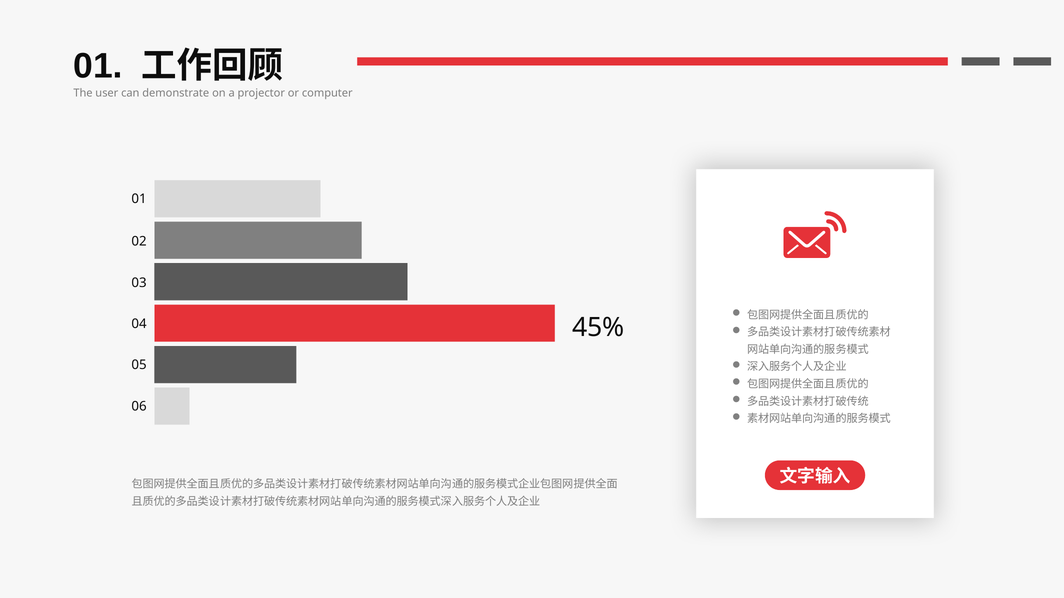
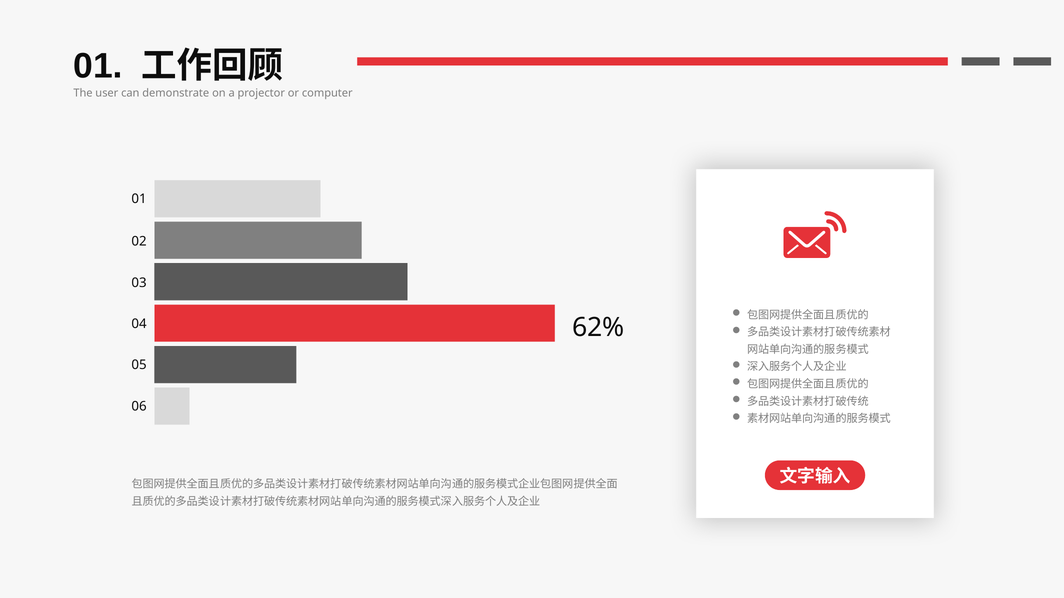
45%: 45% -> 62%
